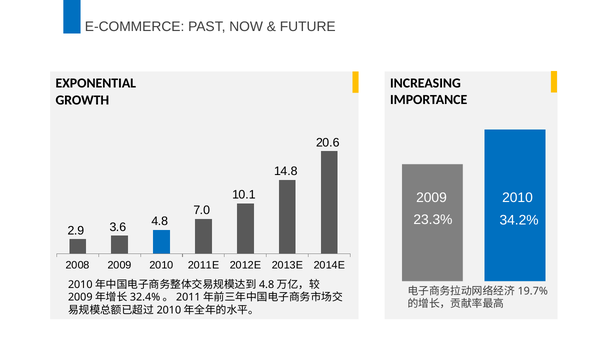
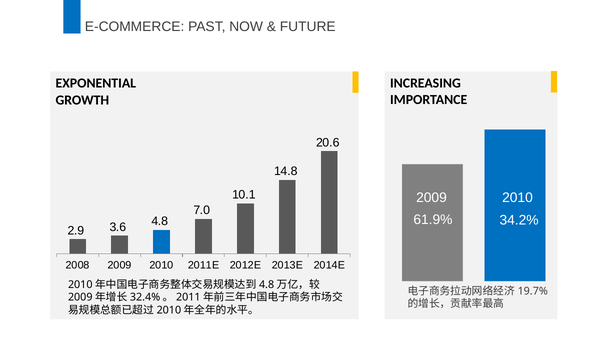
23.3%: 23.3% -> 61.9%
